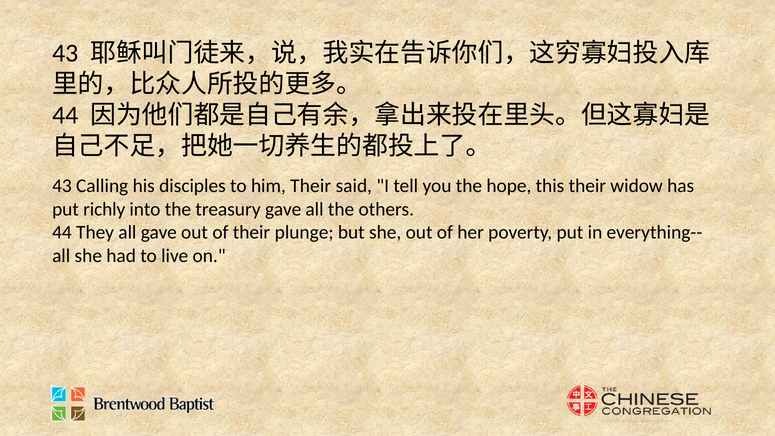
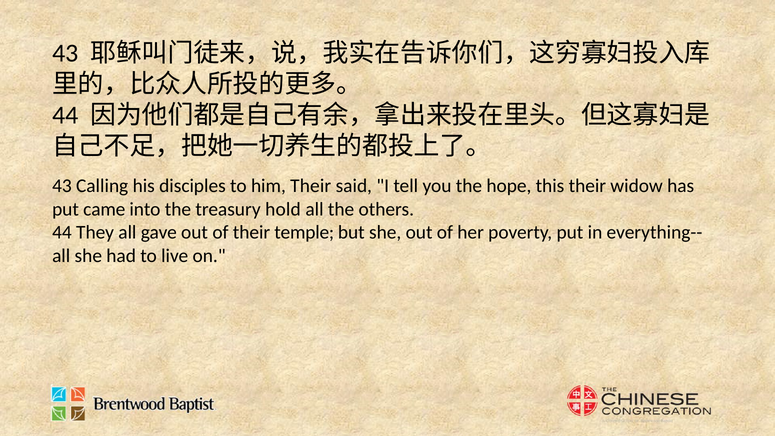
richly: richly -> came
treasury gave: gave -> hold
plunge: plunge -> temple
